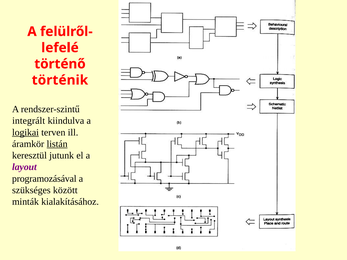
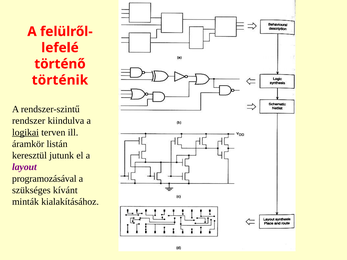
integrált: integrált -> rendszer
listán underline: present -> none
között: között -> kívánt
